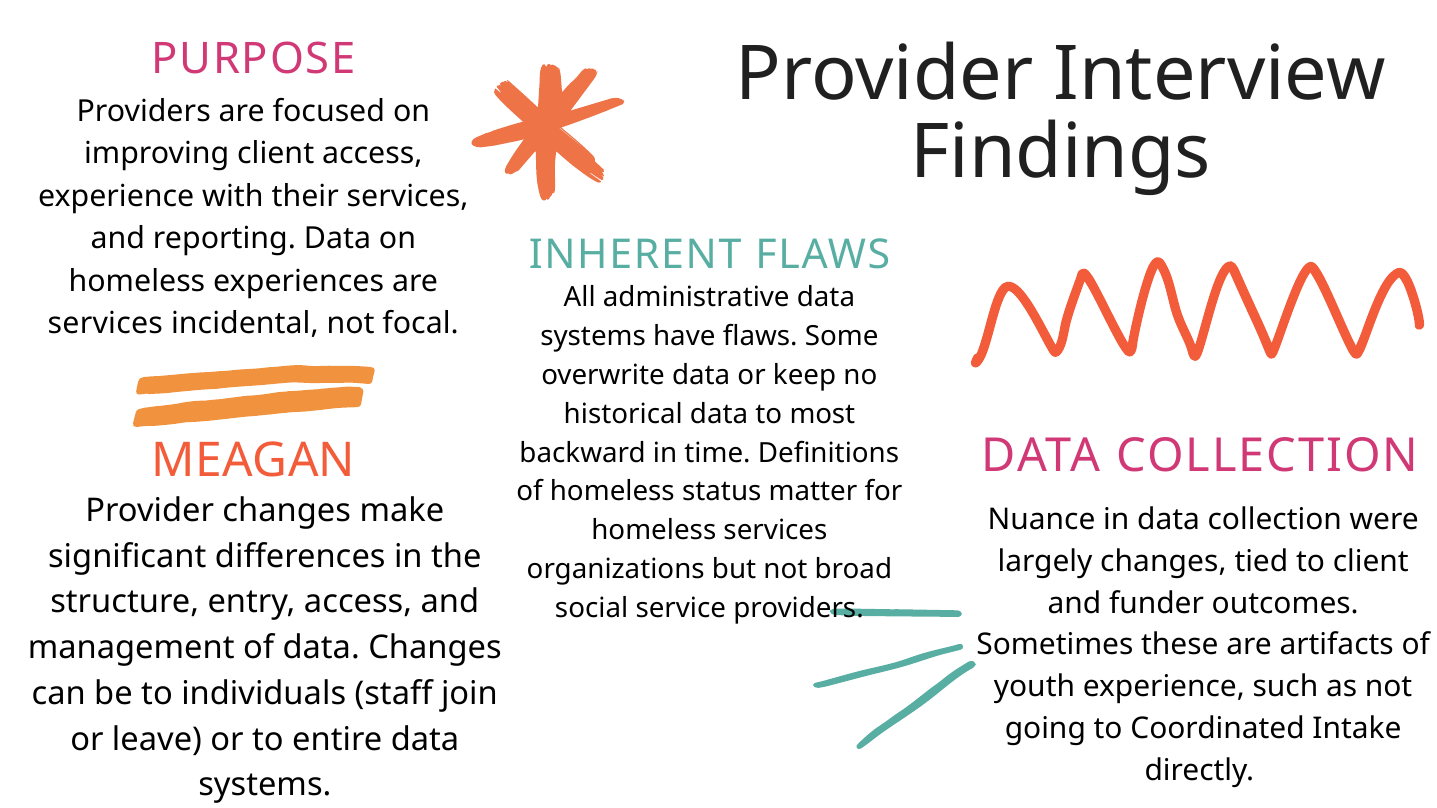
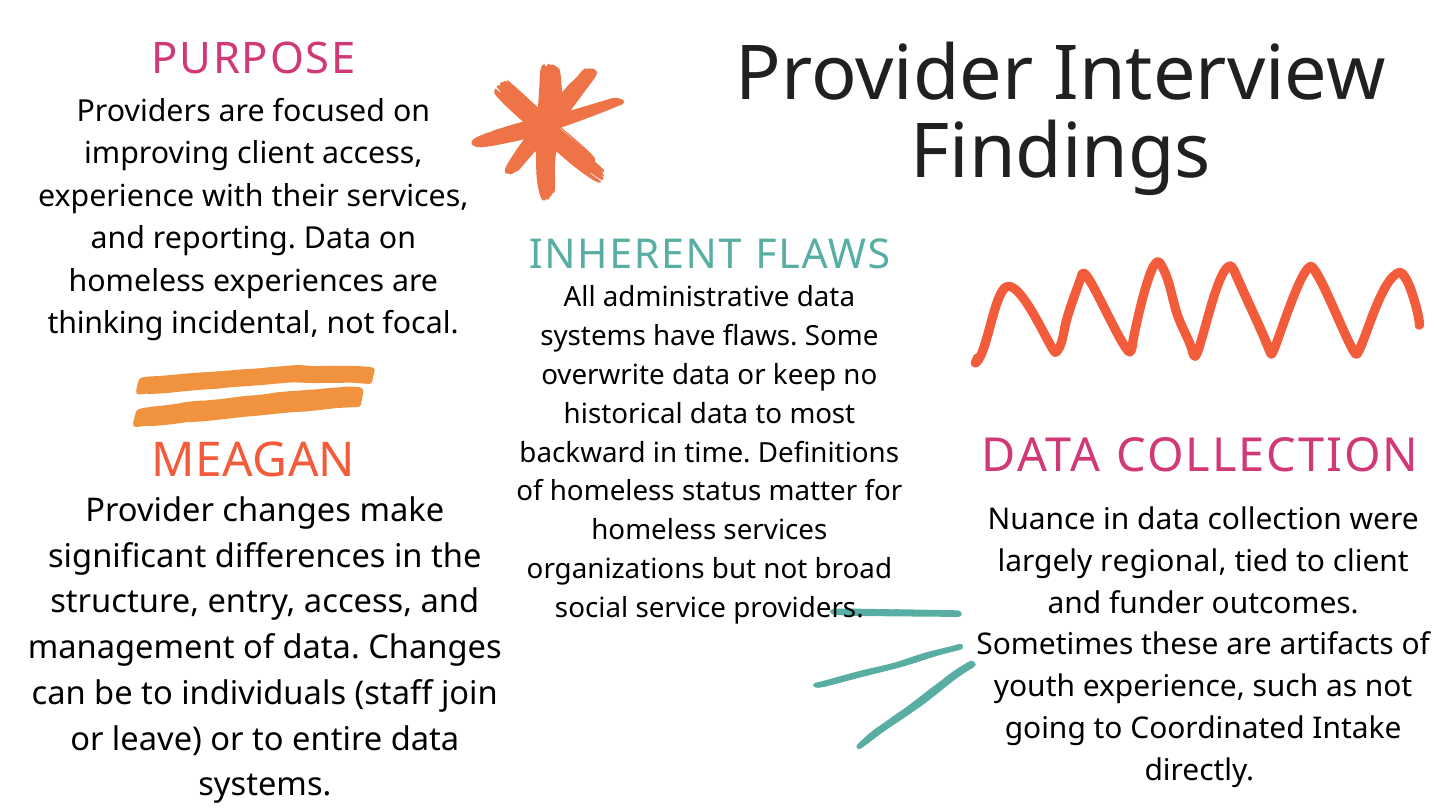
services at (105, 324): services -> thinking
largely changes: changes -> regional
